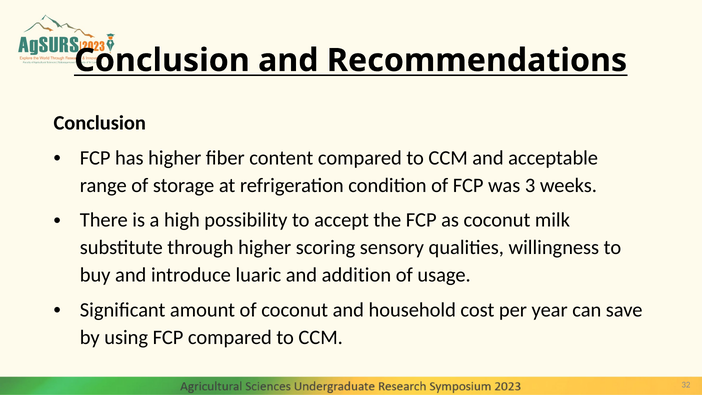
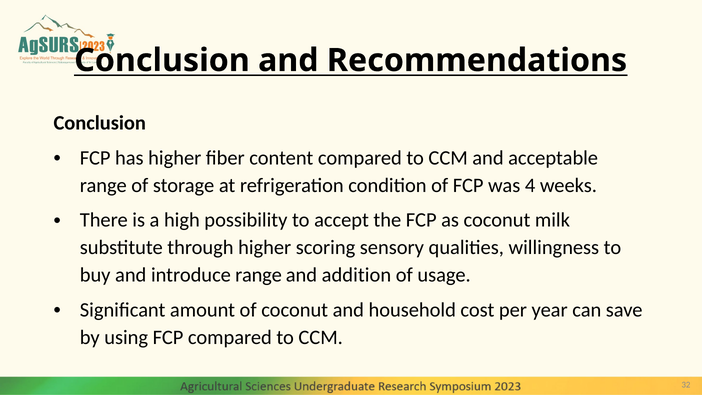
3: 3 -> 4
introduce luaric: luaric -> range
